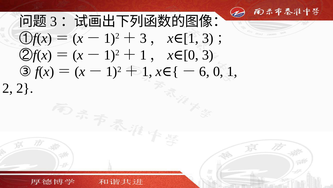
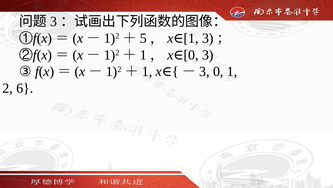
3 at (143, 38): 3 -> 5
6 at (204, 71): 6 -> 3
2 2: 2 -> 6
